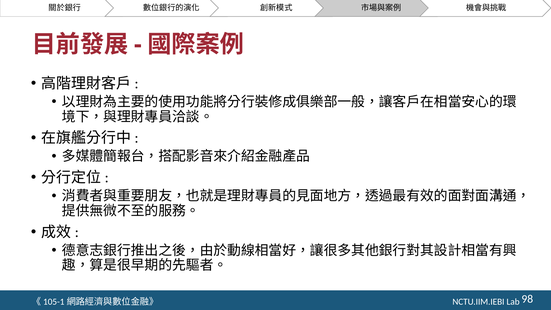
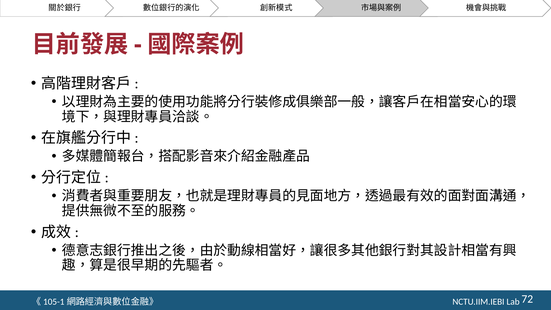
98: 98 -> 72
